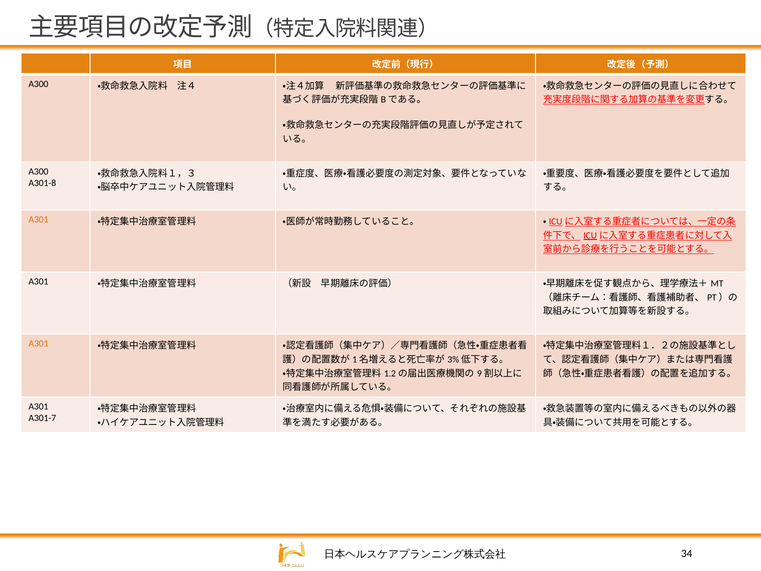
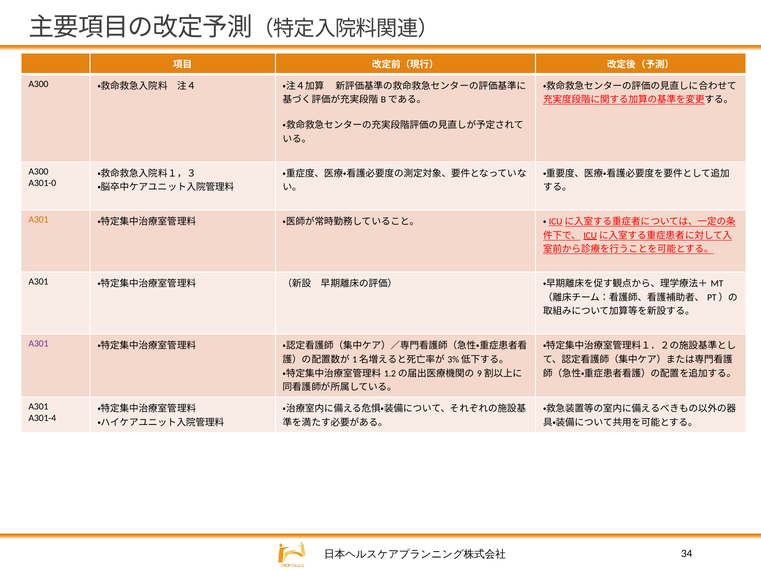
A301-8: A301-8 -> A301-0
A301 at (38, 344) colour: orange -> purple
A301-7: A301-7 -> A301-4
